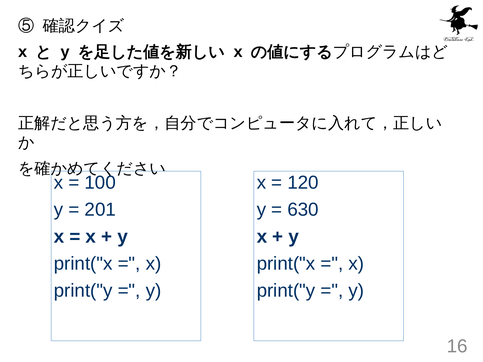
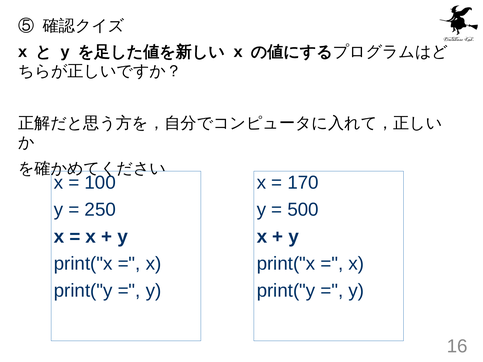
120: 120 -> 170
201: 201 -> 250
630: 630 -> 500
